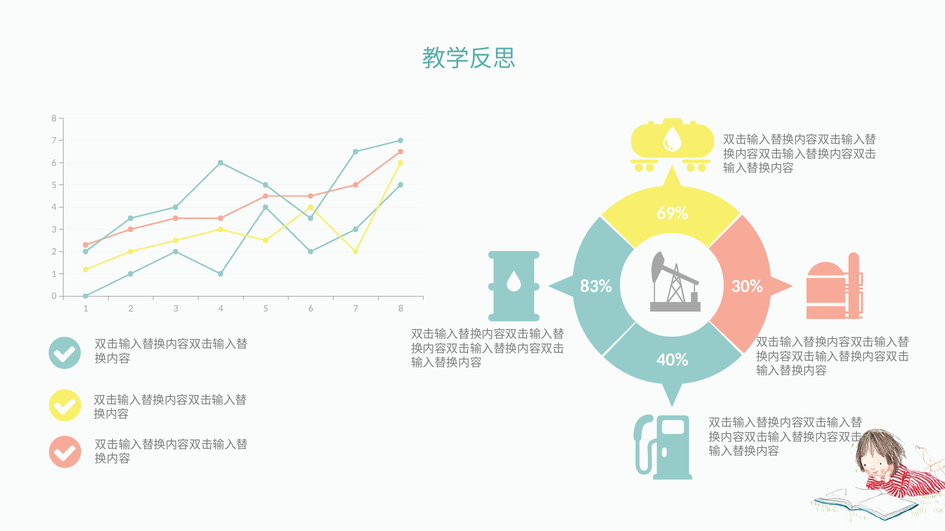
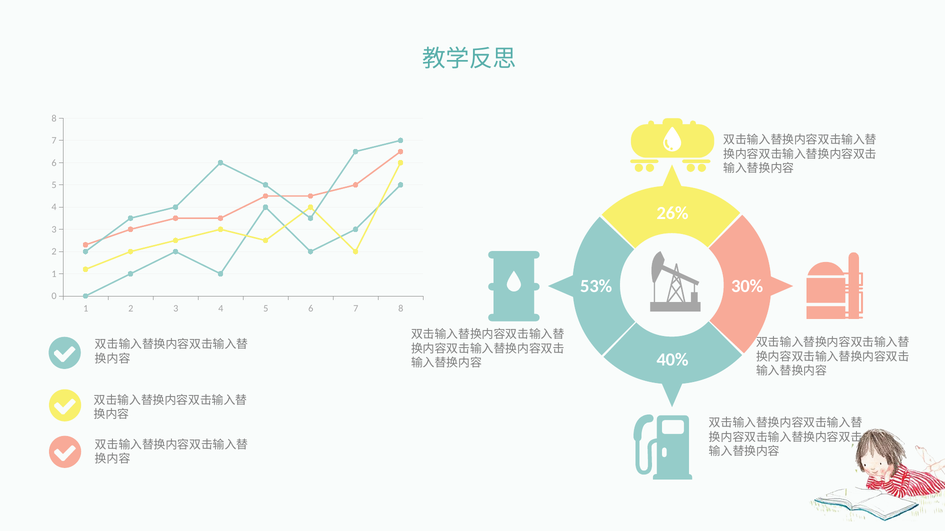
69%: 69% -> 26%
83%: 83% -> 53%
